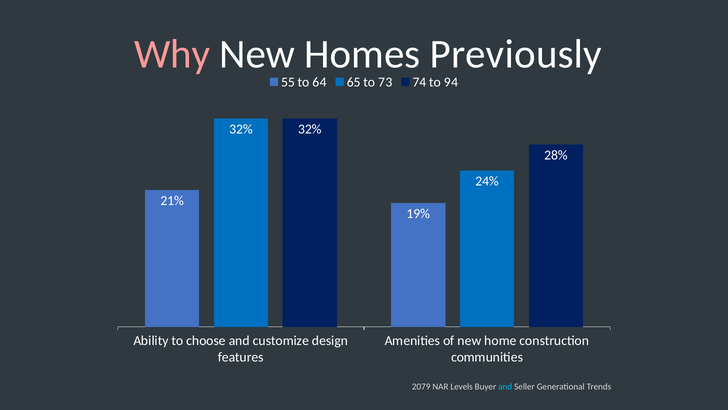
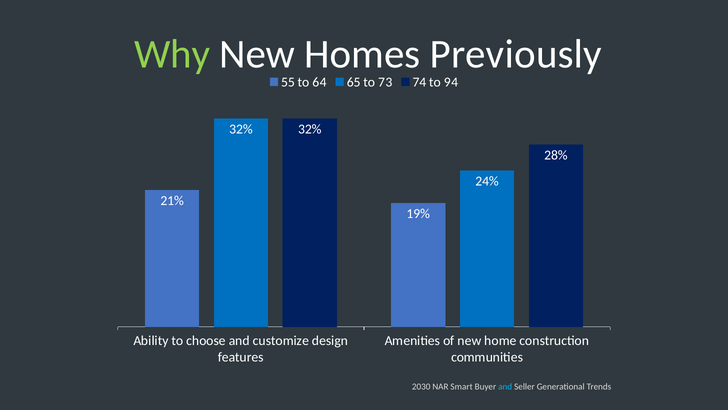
Why colour: pink -> light green
2079: 2079 -> 2030
Levels: Levels -> Smart
